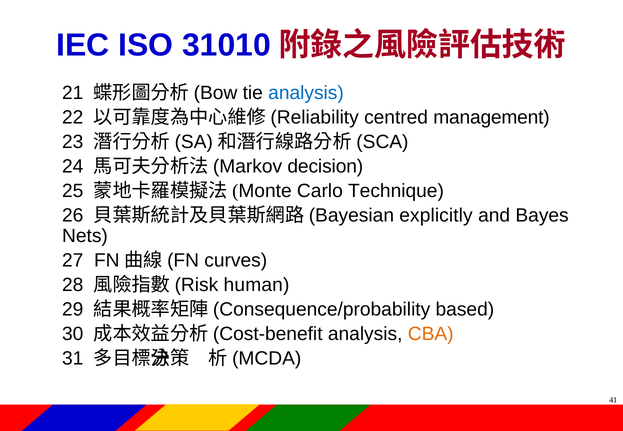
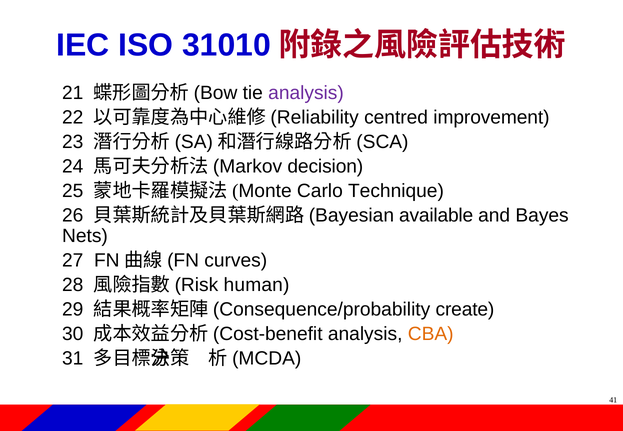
analysis at (306, 93) colour: blue -> purple
management: management -> improvement
explicitly: explicitly -> available
based: based -> create
